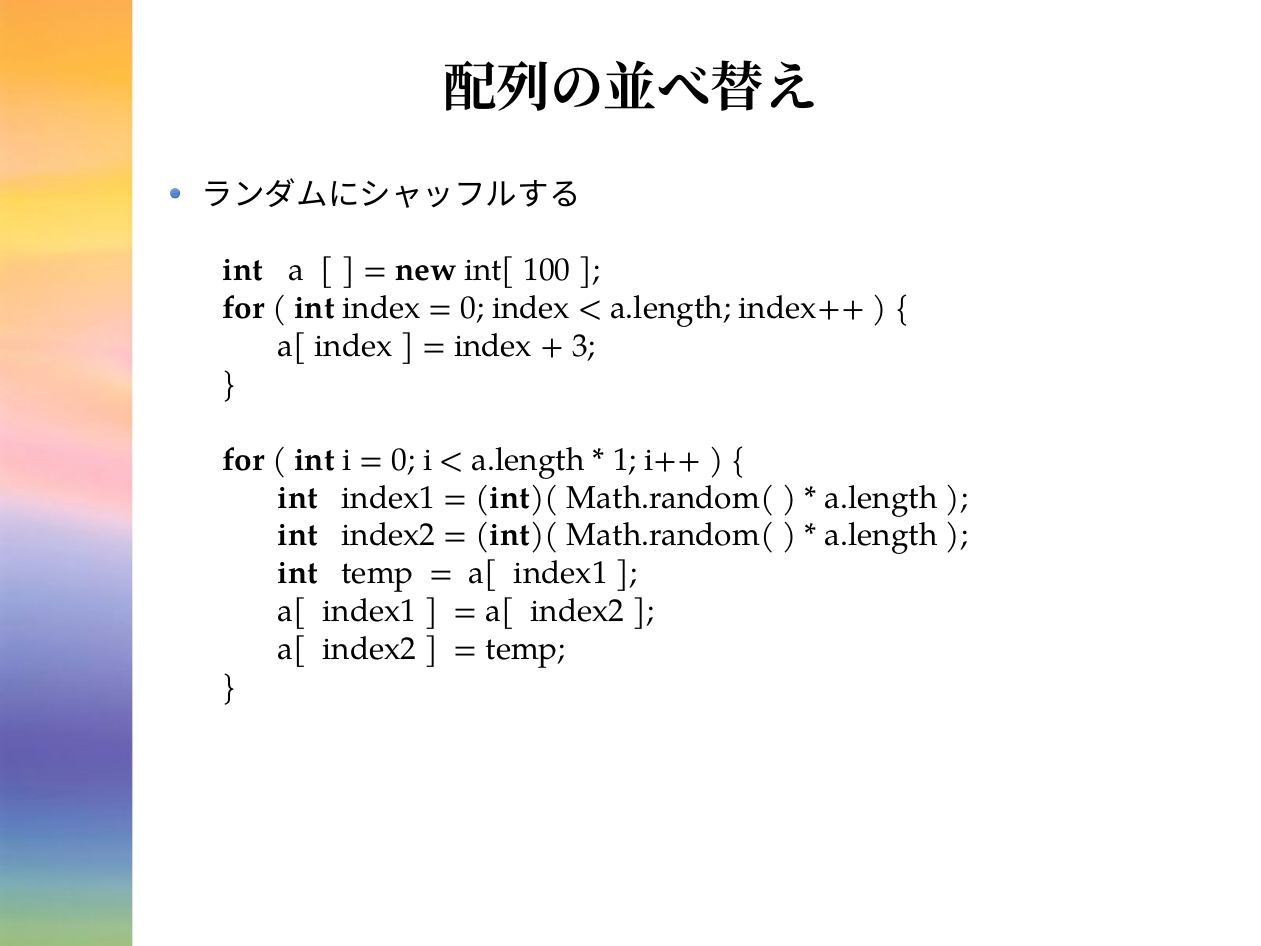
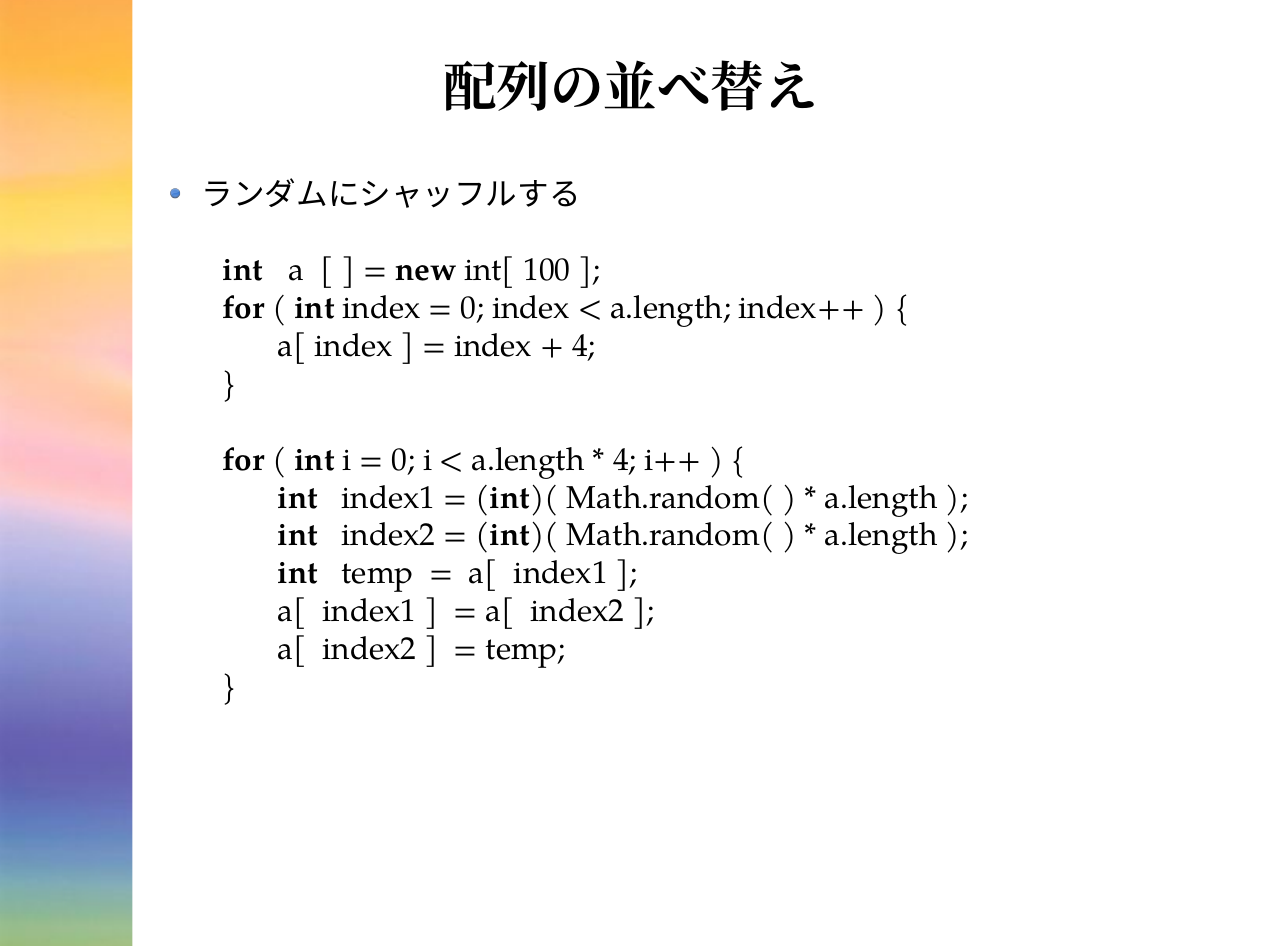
3 at (584, 346): 3 -> 4
1 at (625, 460): 1 -> 4
